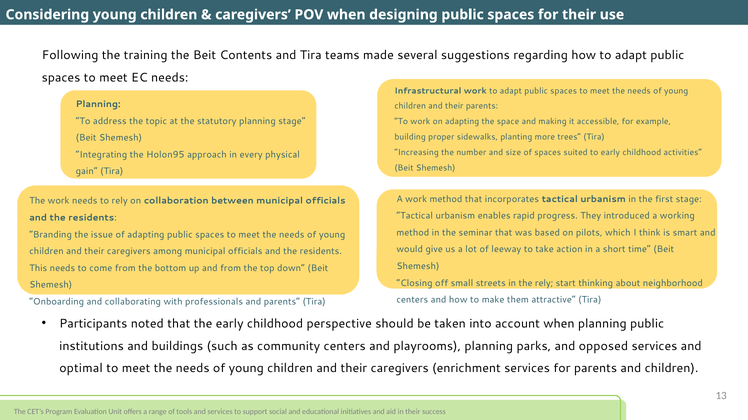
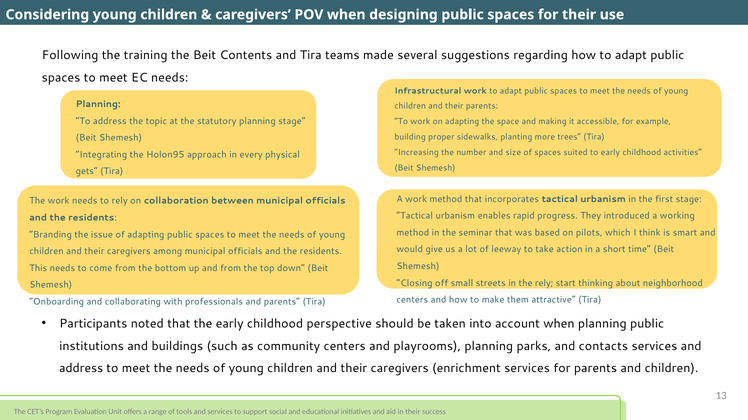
gain: gain -> gets
opposed: opposed -> contacts
optimal at (81, 369): optimal -> address
